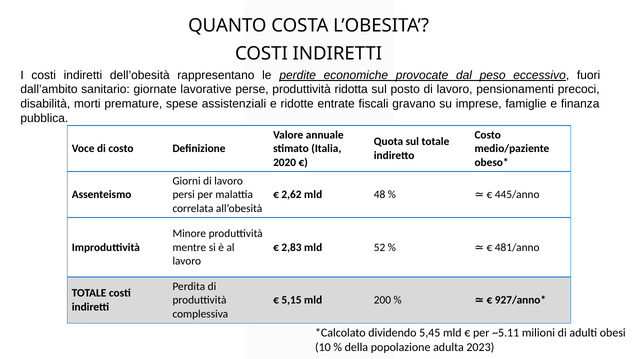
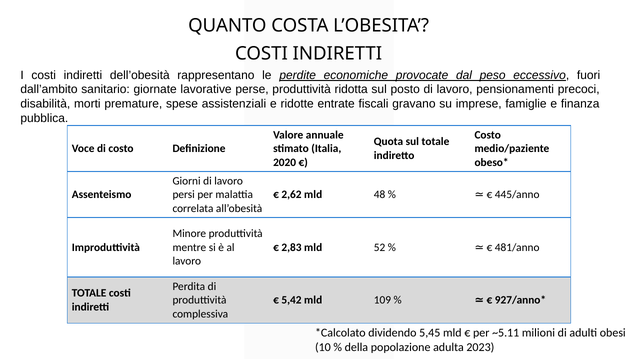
5,15: 5,15 -> 5,42
200: 200 -> 109
